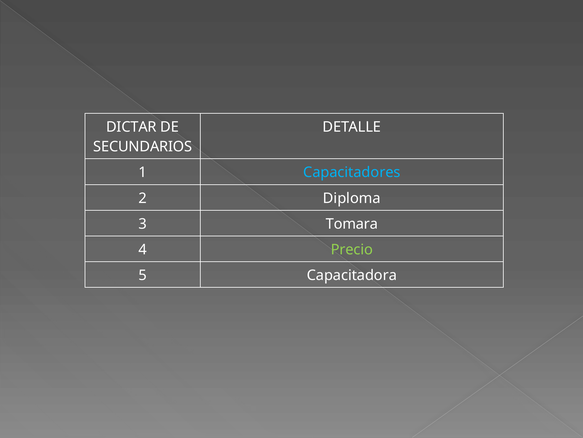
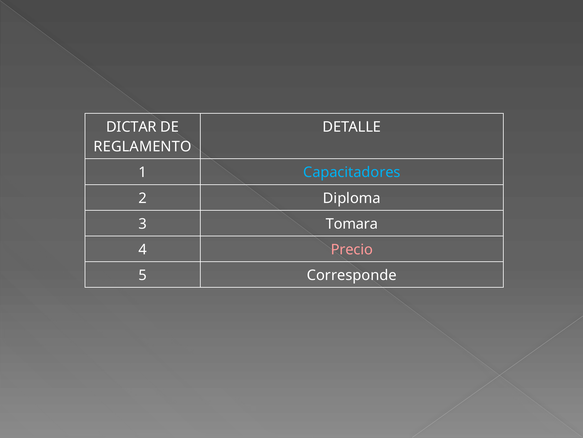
SECUNDARIOS: SECUNDARIOS -> REGLAMENTO
Precio colour: light green -> pink
Capacitadora: Capacitadora -> Corresponde
